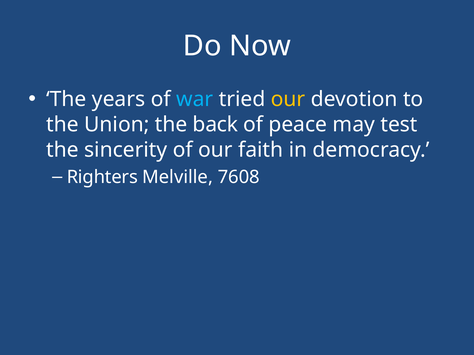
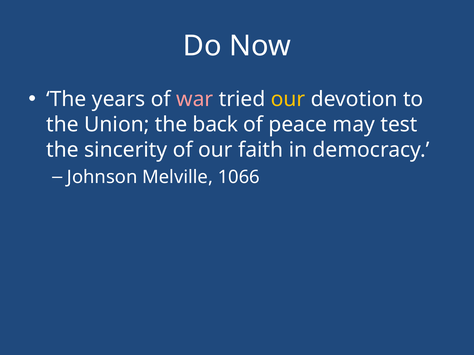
war colour: light blue -> pink
Righters: Righters -> Johnson
7608: 7608 -> 1066
